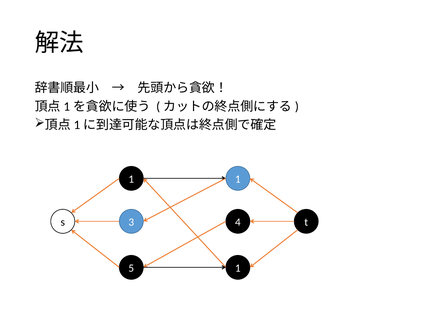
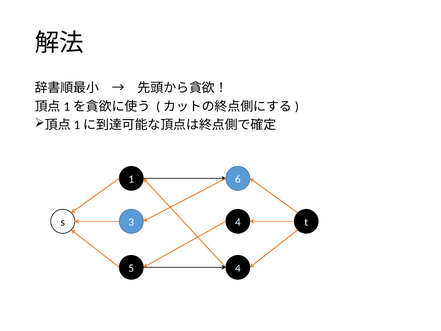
1 1: 1 -> 6
5 1: 1 -> 4
